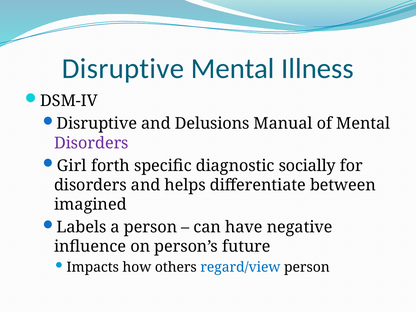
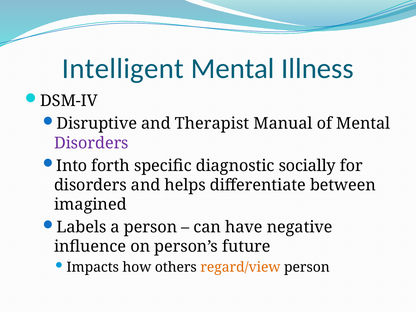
Disruptive at (123, 69): Disruptive -> Intelligent
Delusions: Delusions -> Therapist
Girl: Girl -> Into
regard/view colour: blue -> orange
